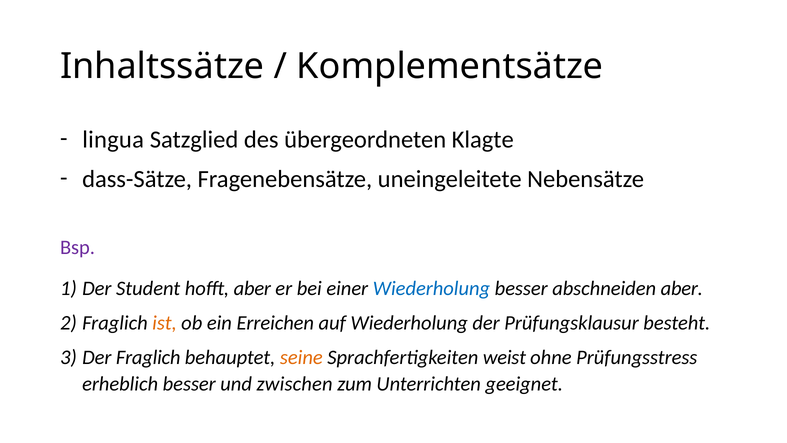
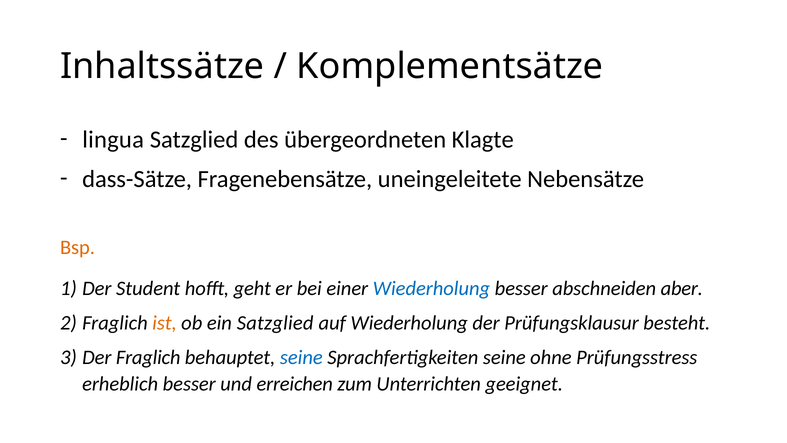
Bsp colour: purple -> orange
hofft aber: aber -> geht
ein Erreichen: Erreichen -> Satzglied
seine at (301, 357) colour: orange -> blue
Sprachfertigkeiten weist: weist -> seine
zwischen: zwischen -> erreichen
